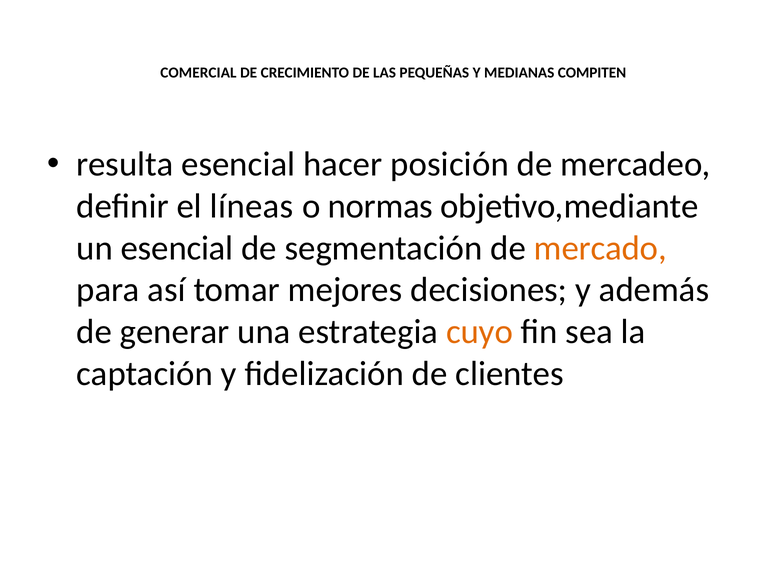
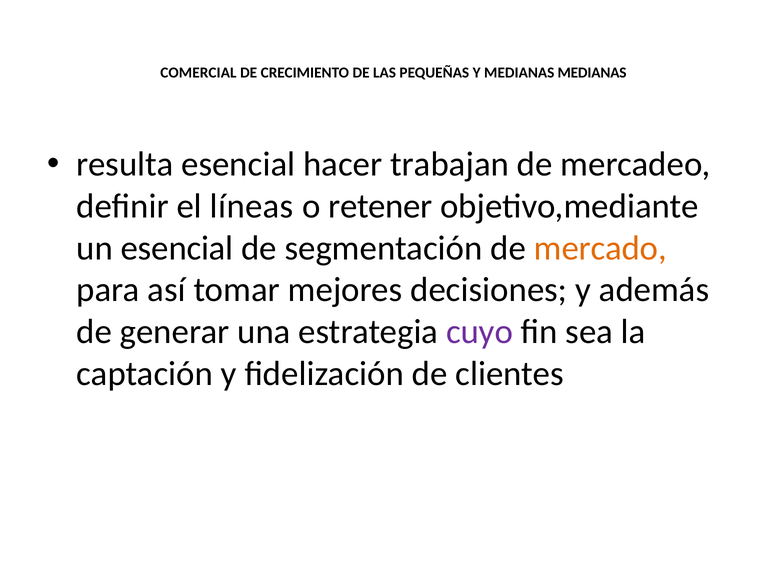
MEDIANAS COMPITEN: COMPITEN -> MEDIANAS
posición: posición -> trabajan
normas: normas -> retener
cuyo colour: orange -> purple
